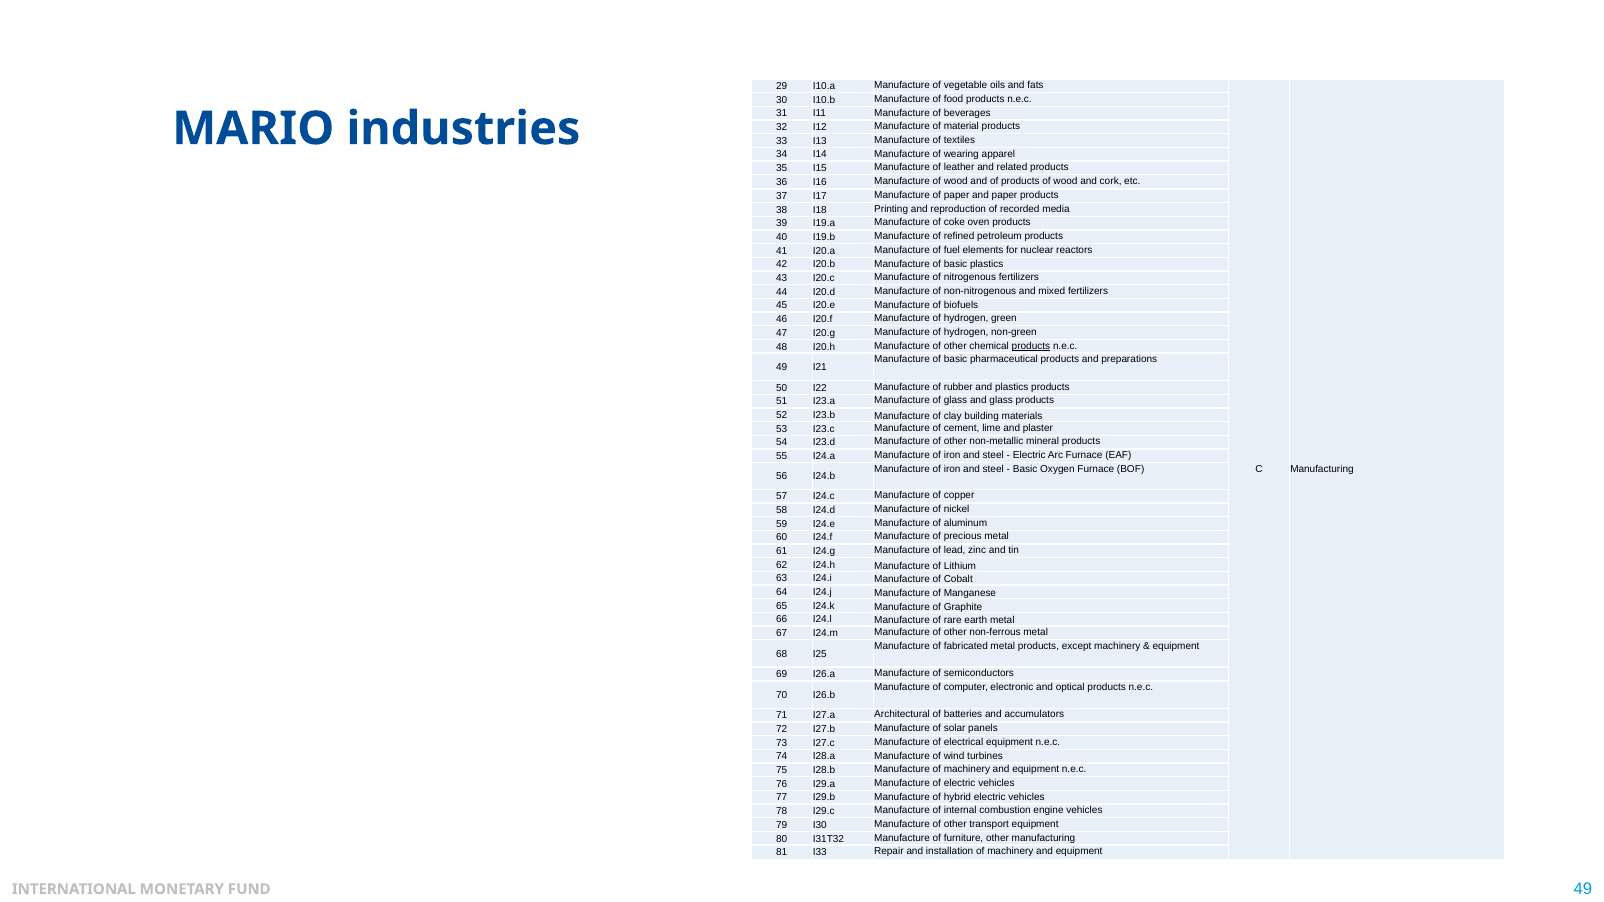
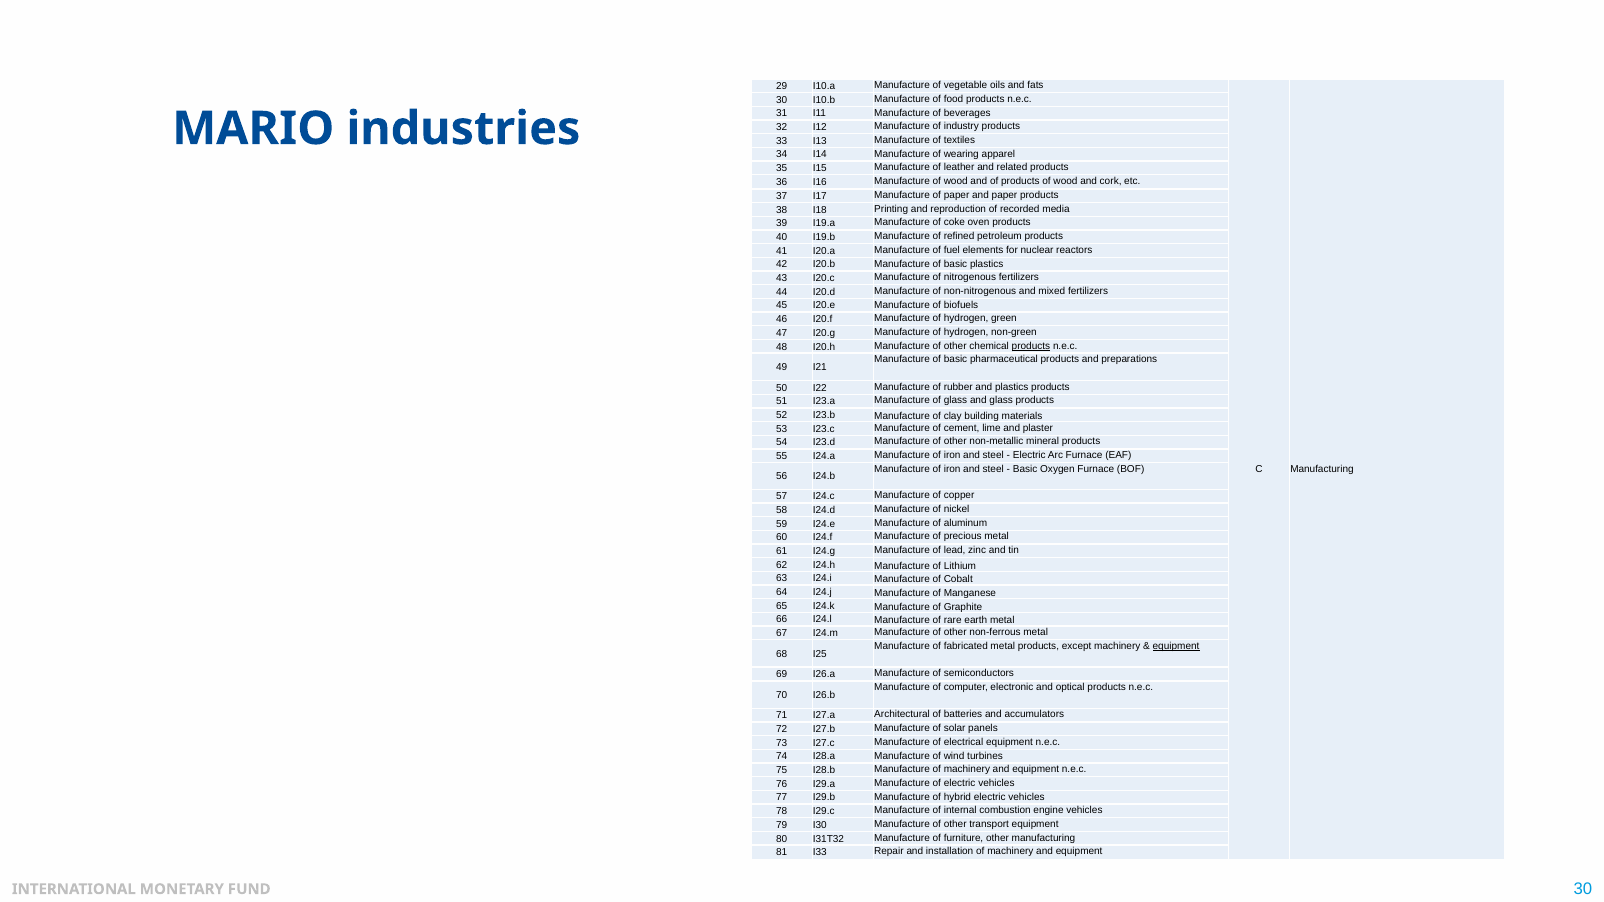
material: material -> industry
equipment at (1176, 646) underline: none -> present
49 at (1583, 889): 49 -> 30
